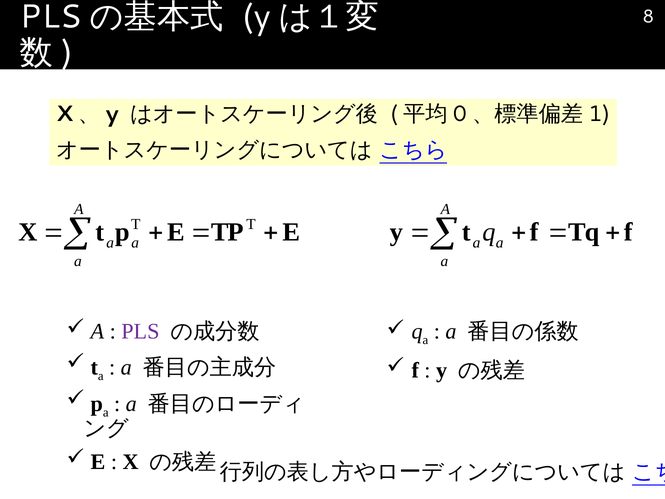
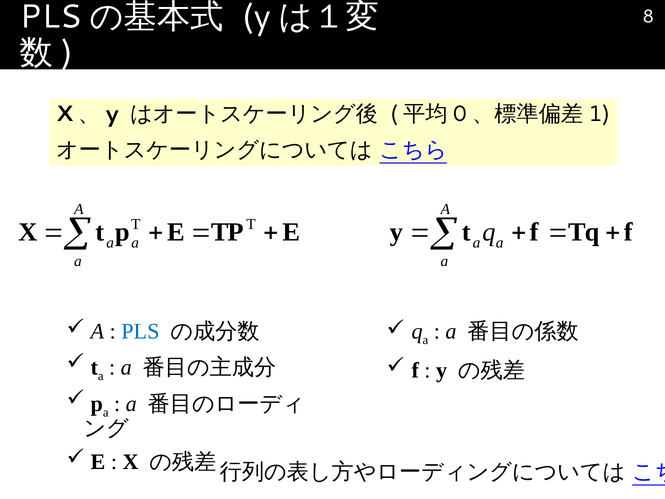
PLS colour: purple -> blue
